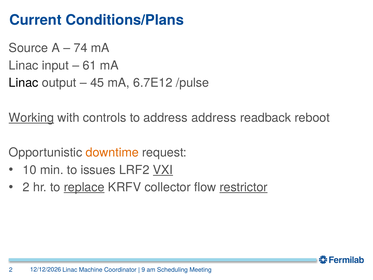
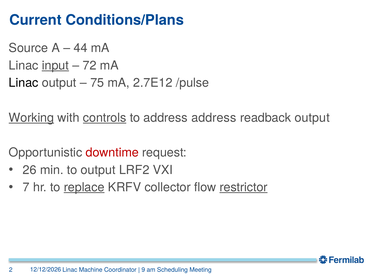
74: 74 -> 44
input underline: none -> present
61: 61 -> 72
45: 45 -> 75
6.7E12: 6.7E12 -> 2.7E12
controls underline: none -> present
readback reboot: reboot -> output
downtime colour: orange -> red
10: 10 -> 26
to issues: issues -> output
VXI underline: present -> none
2 at (26, 187): 2 -> 7
